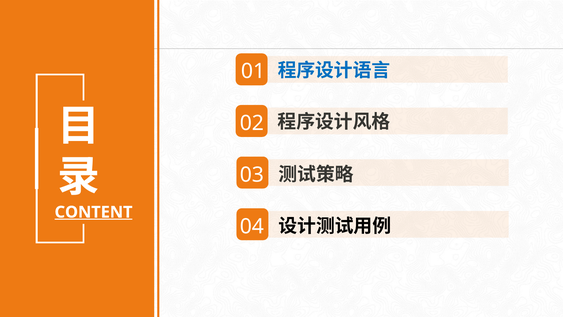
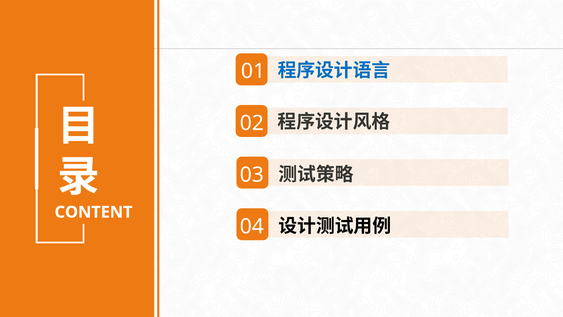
CONTENT underline: present -> none
